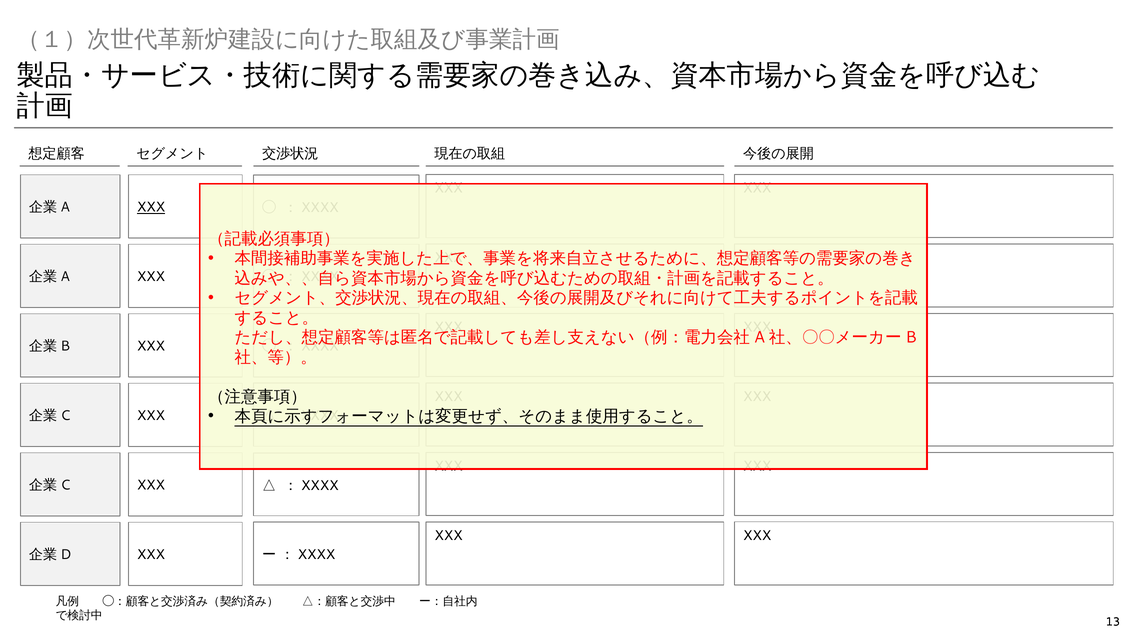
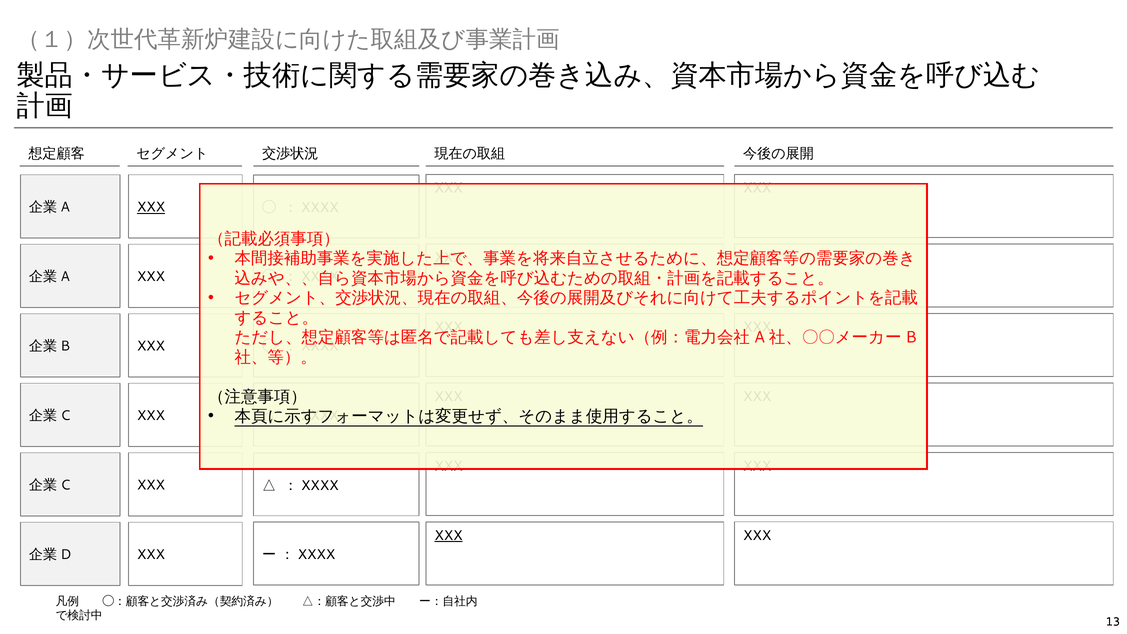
XXX at (448, 536) underline: none -> present
